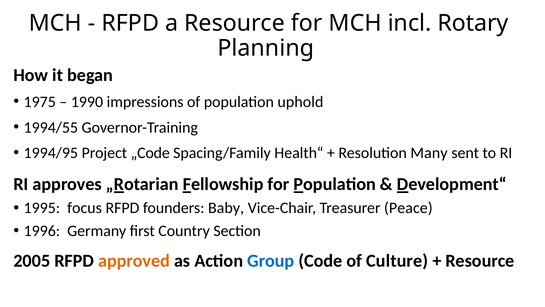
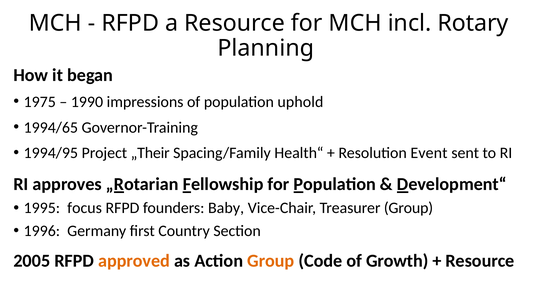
1994/55: 1994/55 -> 1994/65
„Code: „Code -> „Their
Many: Many -> Event
Treasurer Peace: Peace -> Group
Group at (271, 261) colour: blue -> orange
Culture: Culture -> Growth
